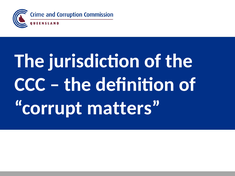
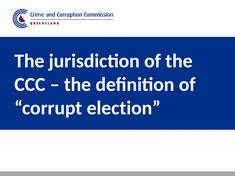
matters: matters -> election
